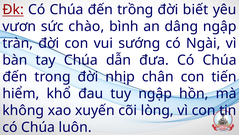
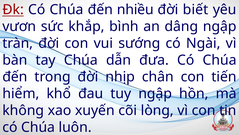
trồng: trồng -> nhiều
chào: chào -> khắp
